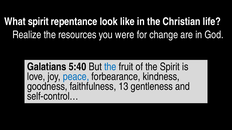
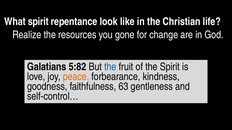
were: were -> gone
5:40: 5:40 -> 5:82
peace colour: blue -> orange
13: 13 -> 63
